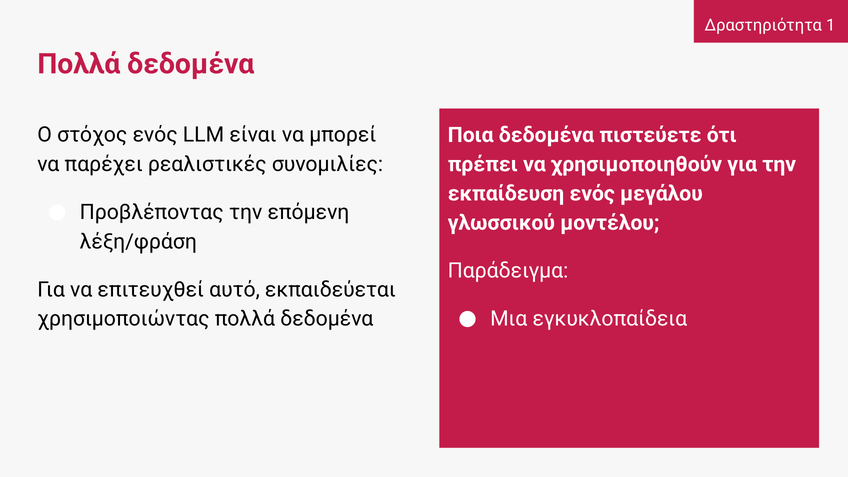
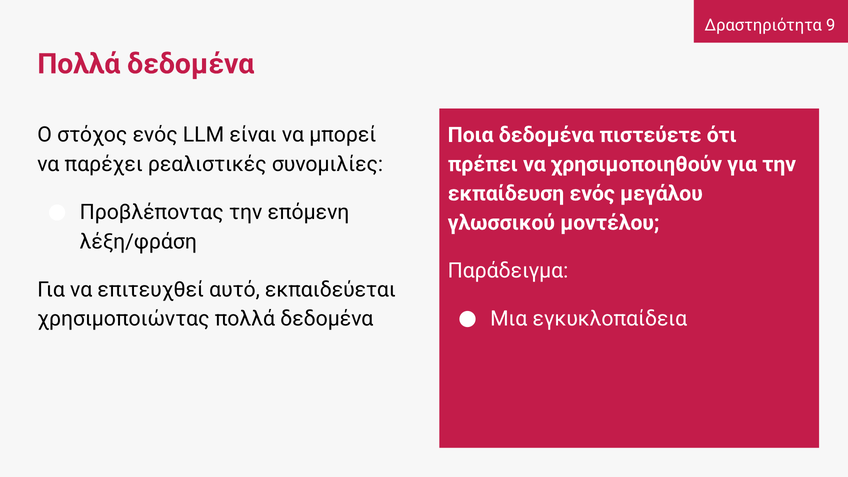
1: 1 -> 9
